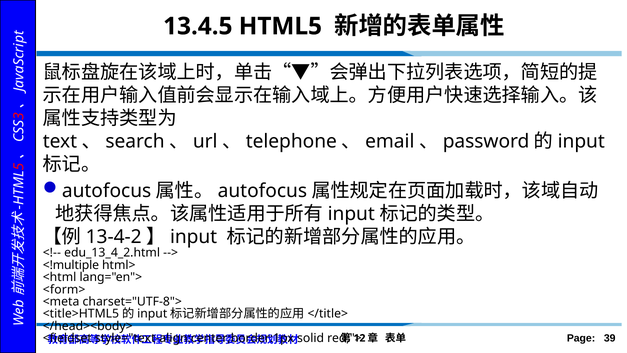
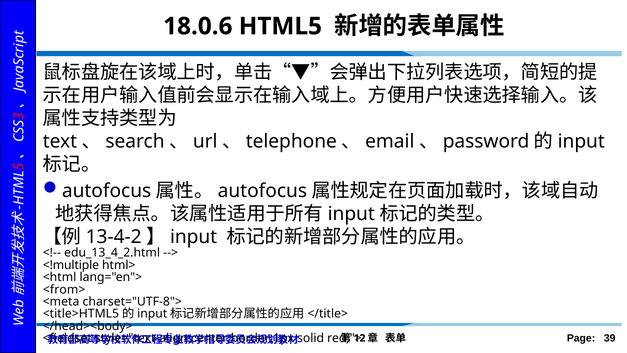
13.4.5: 13.4.5 -> 18.0.6
<form>: <form> -> <from>
